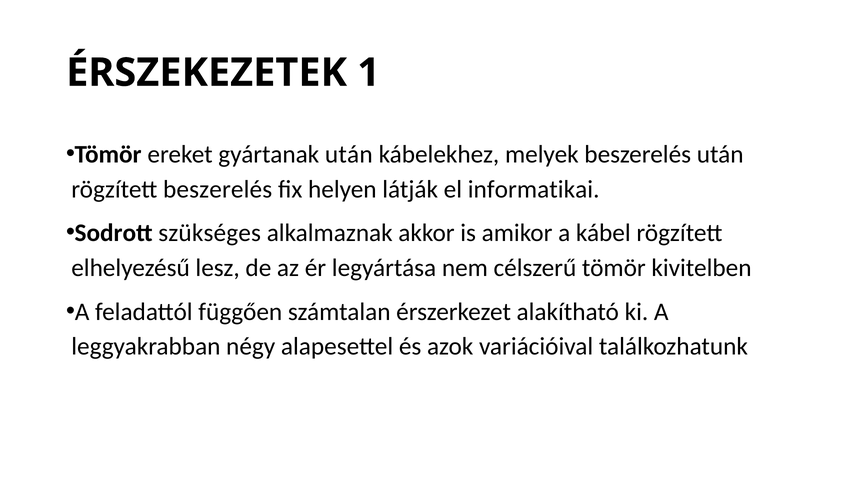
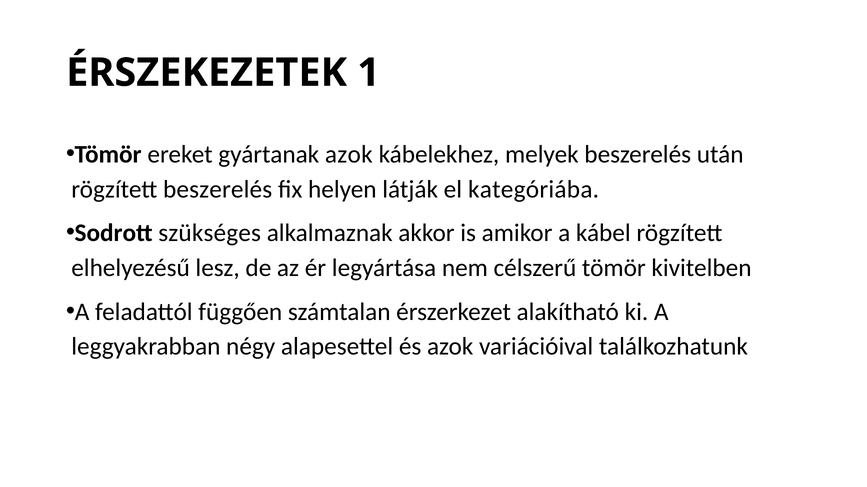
gyártanak után: után -> azok
informatikai: informatikai -> kategóriába
